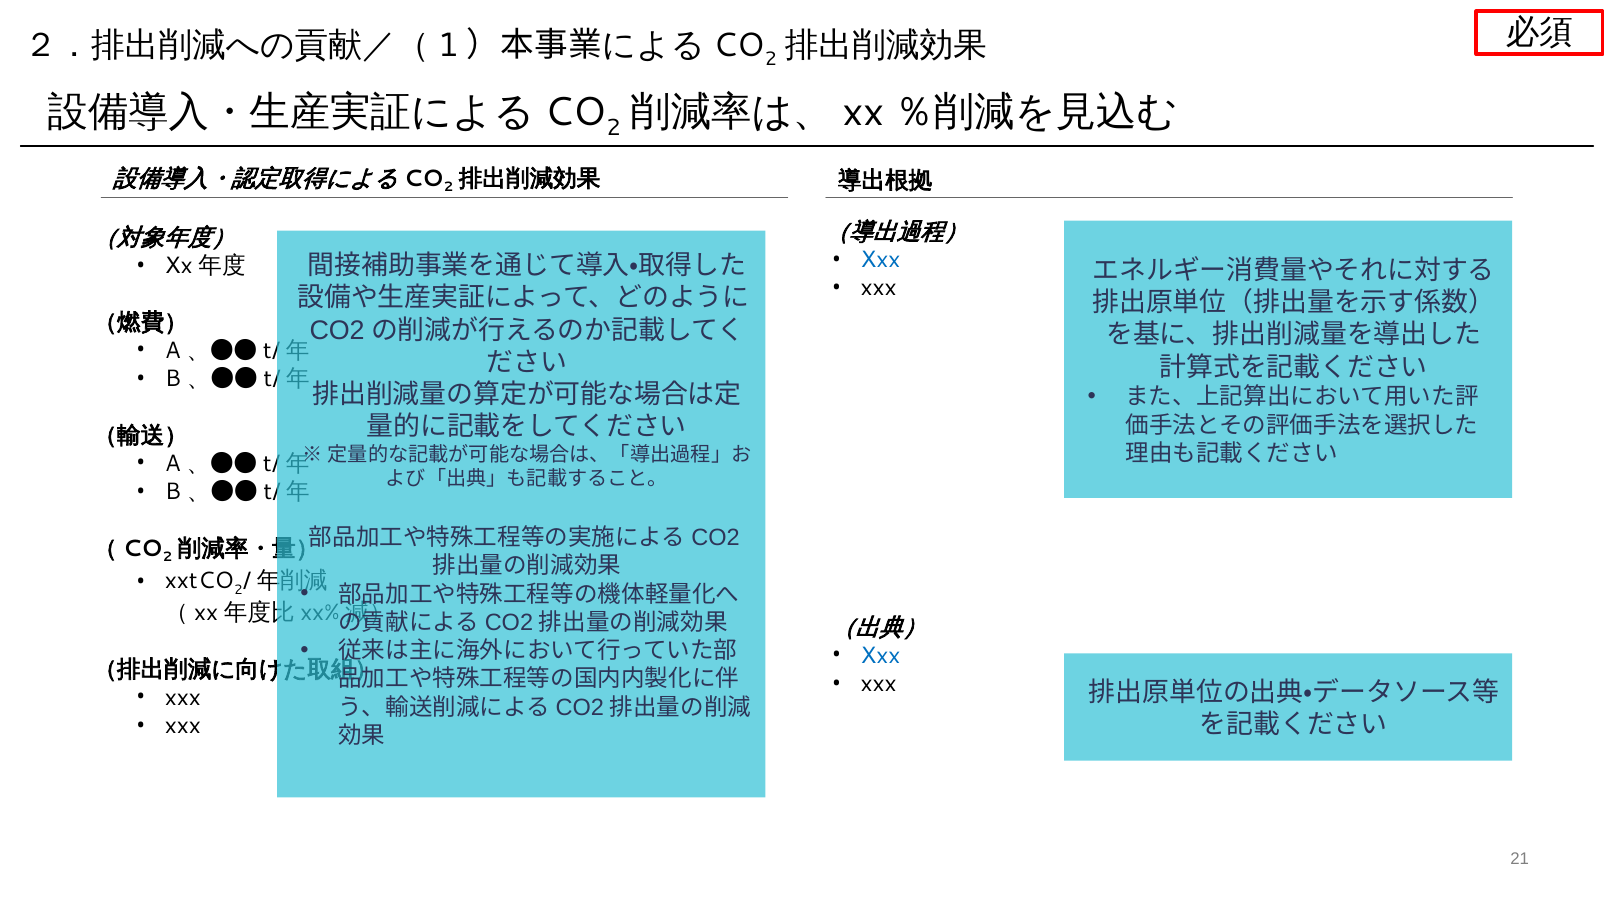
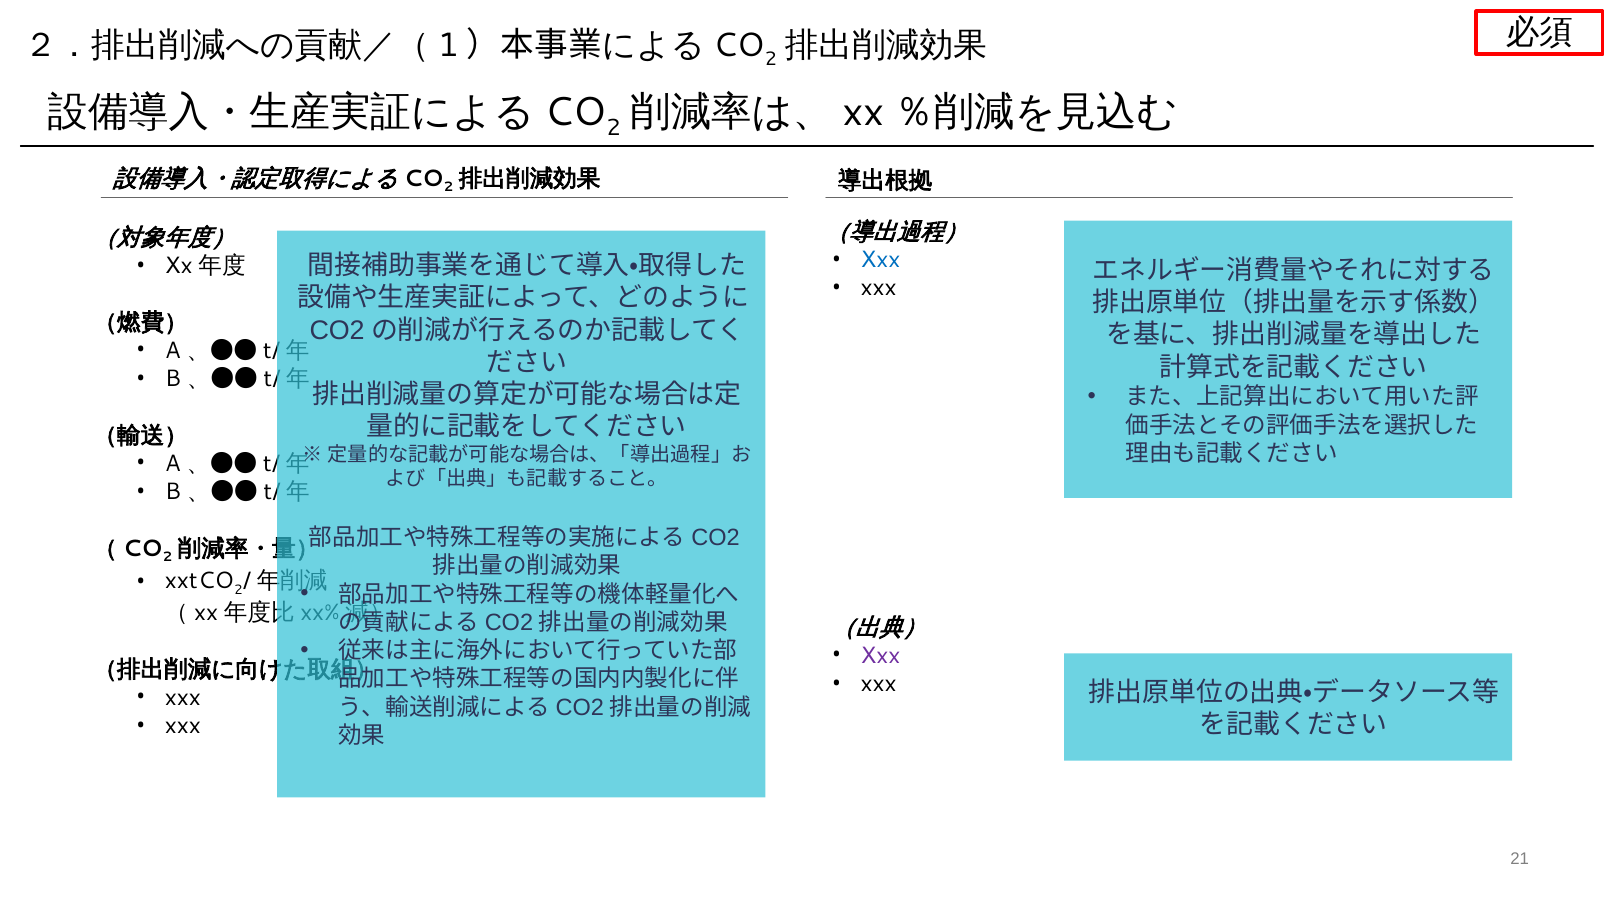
Xxx at (881, 655) colour: blue -> purple
